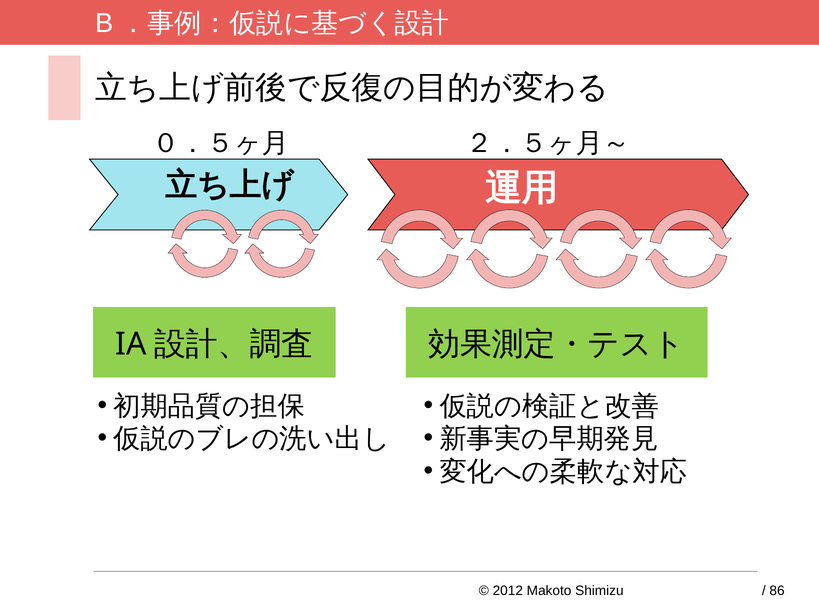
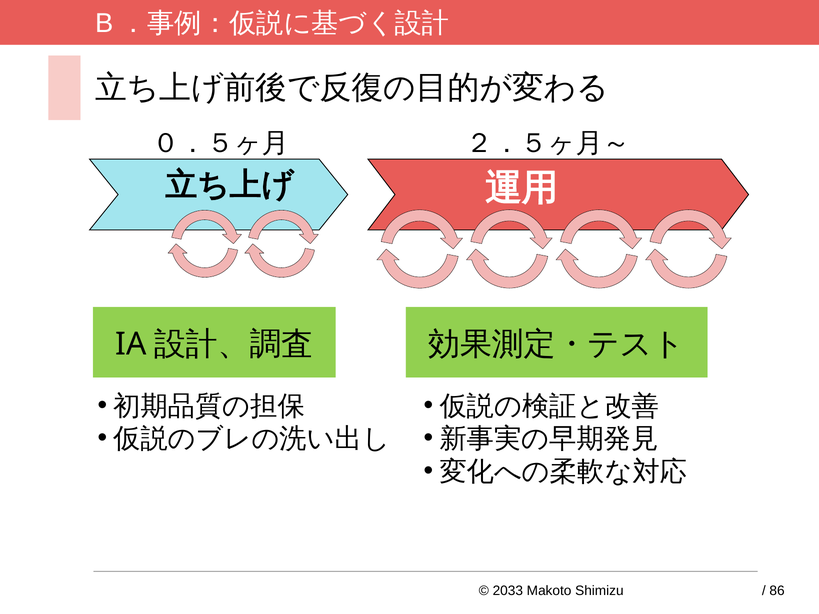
2012: 2012 -> 2033
